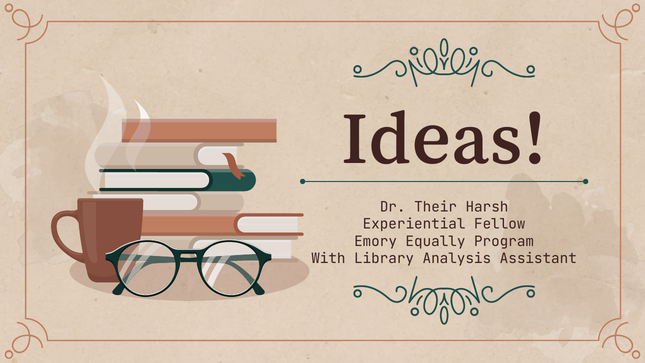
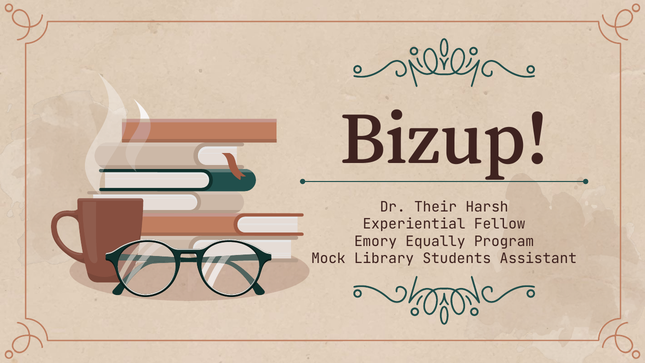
Ideas: Ideas -> Bizup
With: With -> Mock
Analysis: Analysis -> Students
